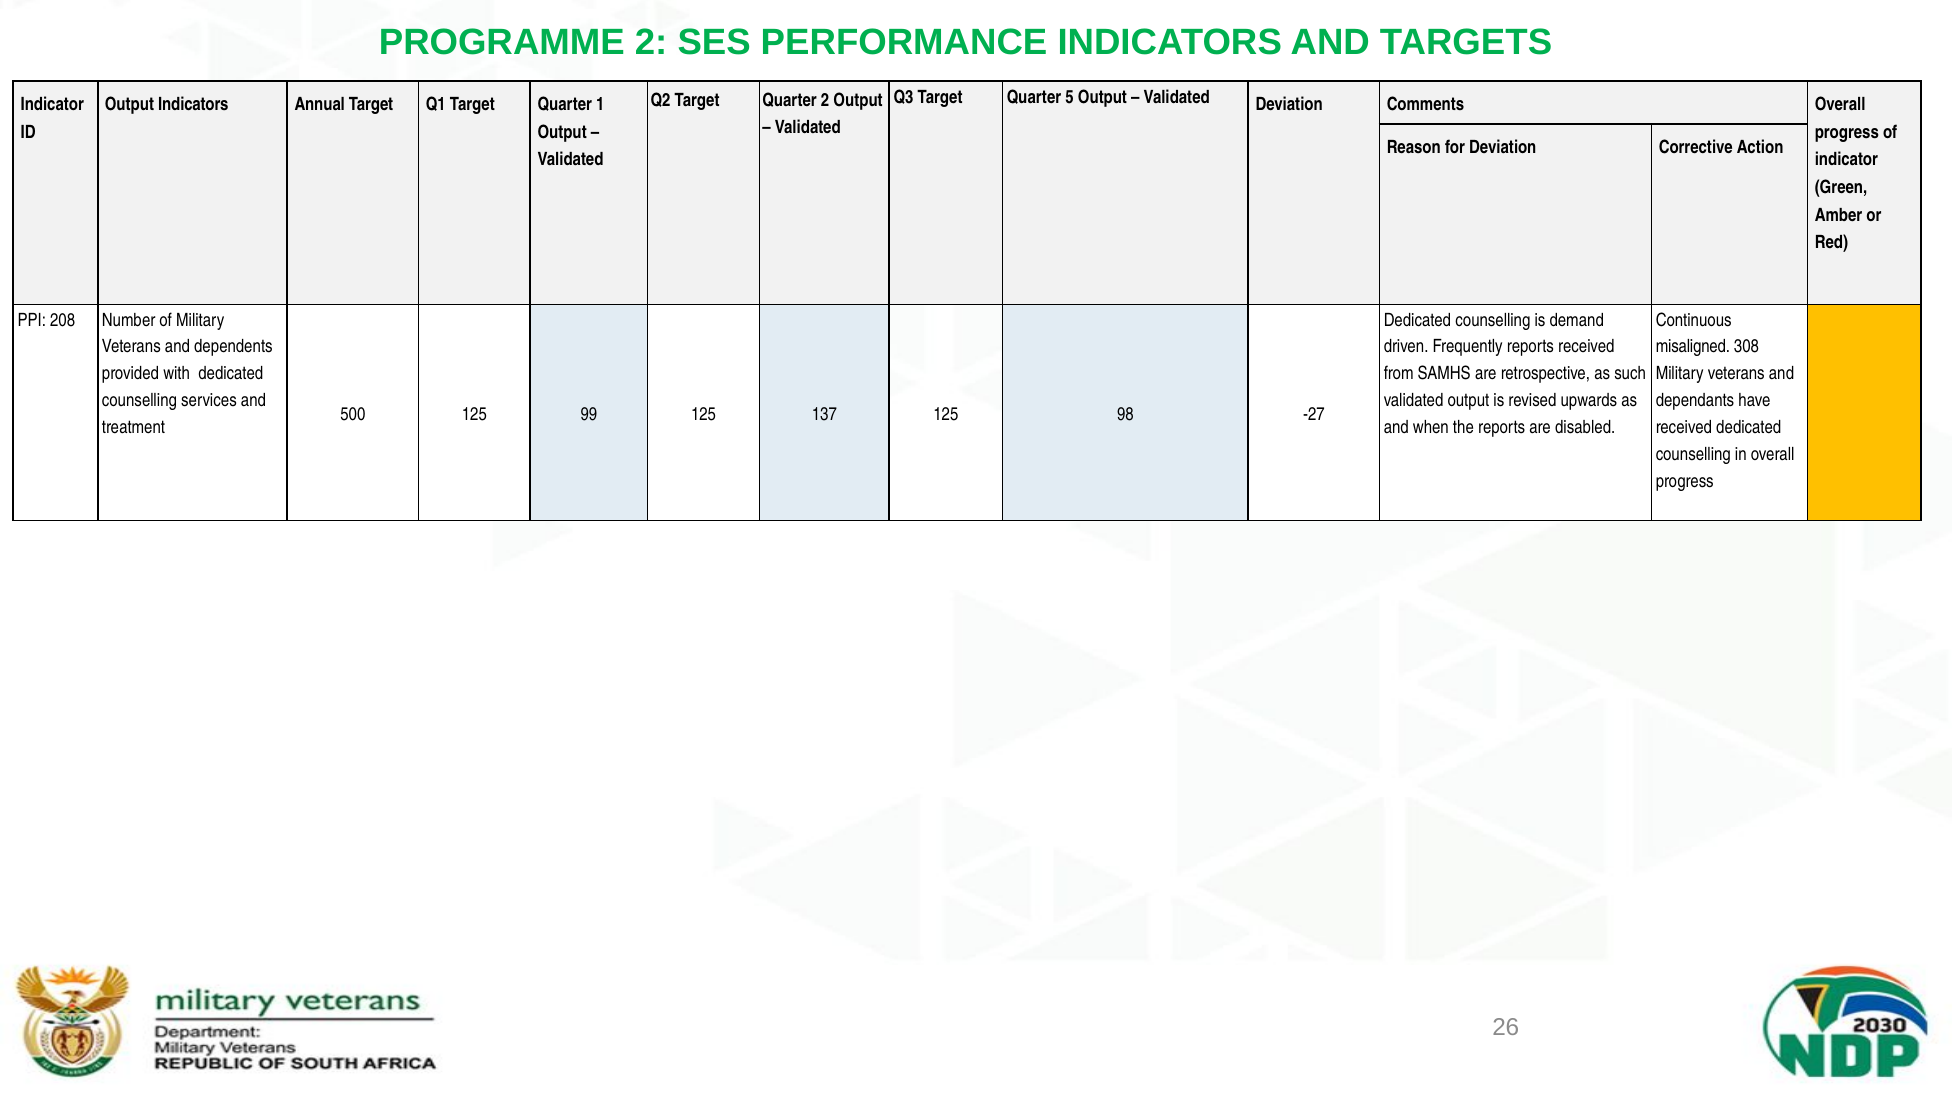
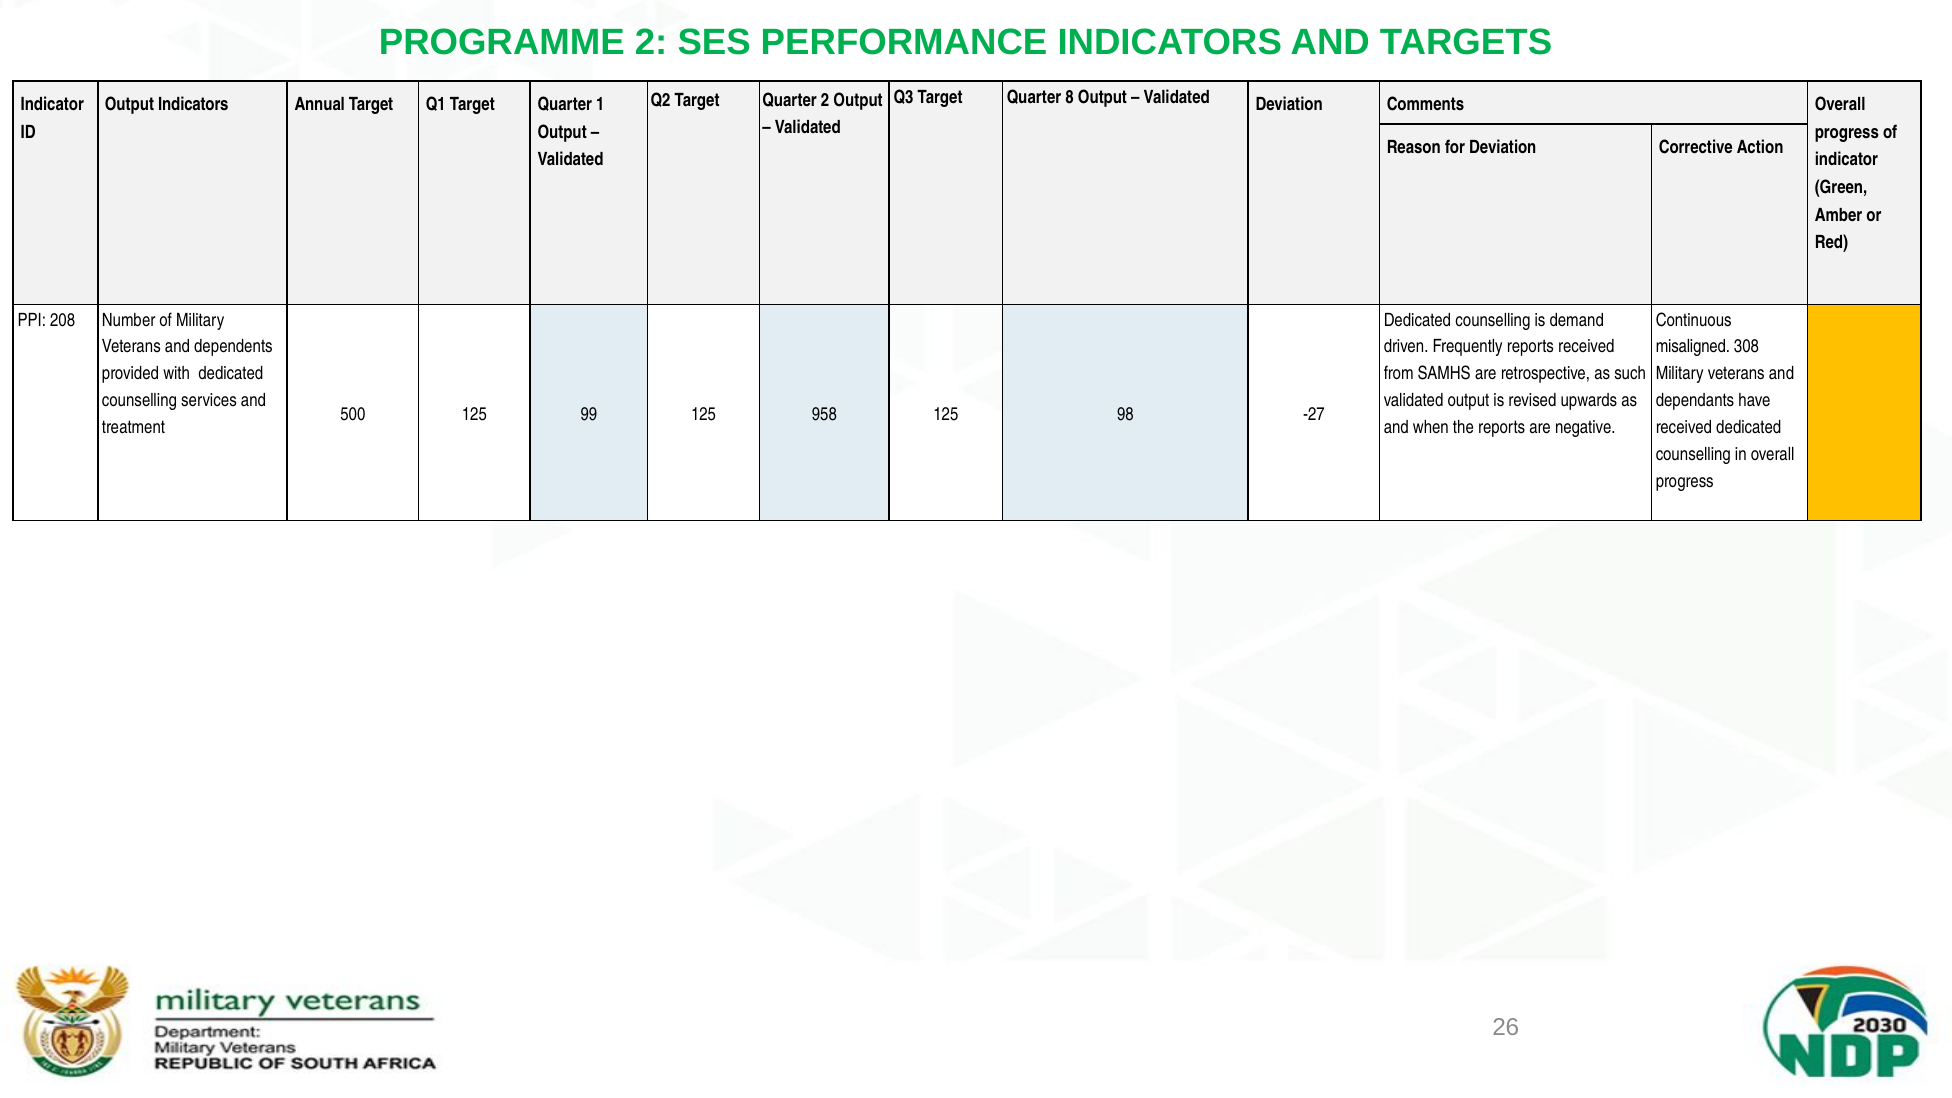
5: 5 -> 8
137: 137 -> 958
disabled: disabled -> negative
